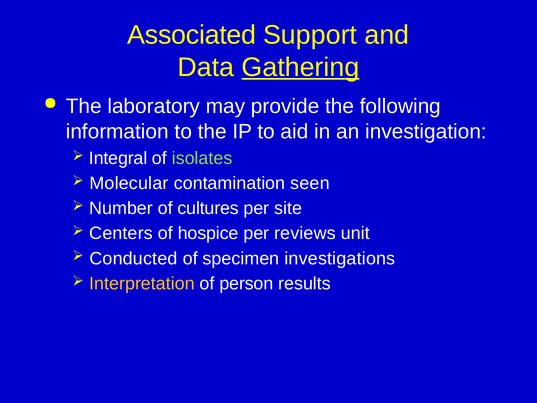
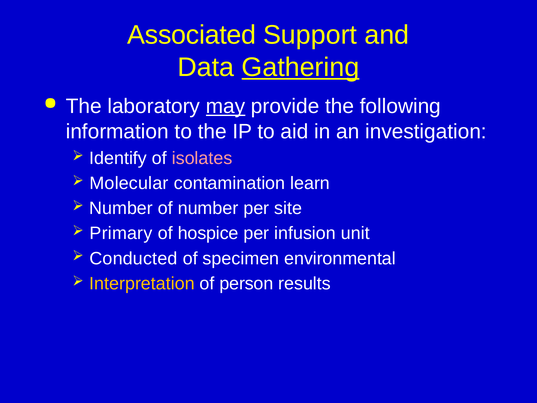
may underline: none -> present
Integral: Integral -> Identify
isolates colour: light green -> pink
seen: seen -> learn
of cultures: cultures -> number
Centers: Centers -> Primary
reviews: reviews -> infusion
investigations: investigations -> environmental
